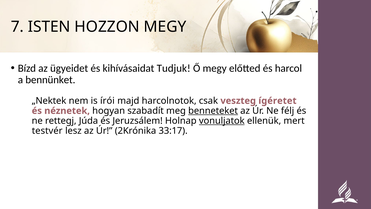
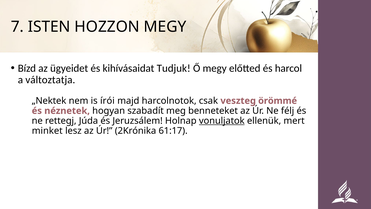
bennünket: bennünket -> változtatja
ígéretet: ígéretet -> örömmé
benneteket underline: present -> none
testvér: testvér -> minket
33:17: 33:17 -> 61:17
